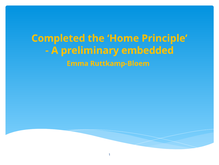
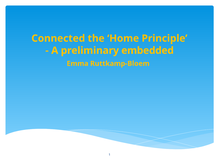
Completed: Completed -> Connected
